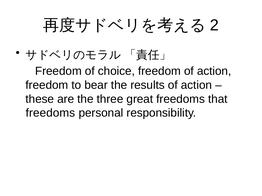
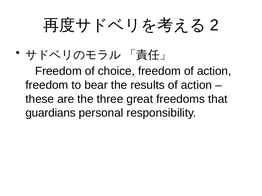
freedoms at (50, 113): freedoms -> guardians
